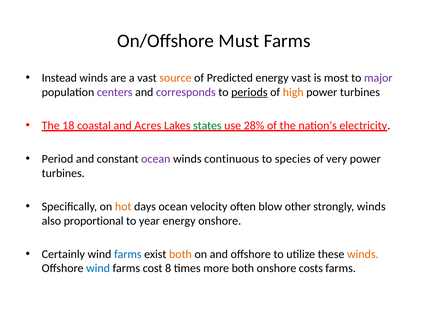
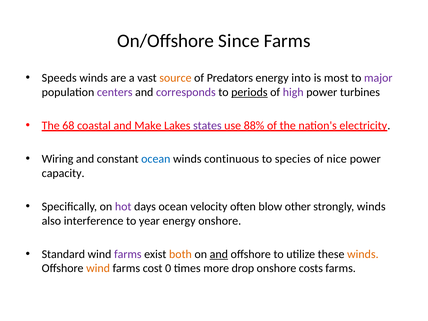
Must: Must -> Since
Instead: Instead -> Speeds
Predicted: Predicted -> Predators
energy vast: vast -> into
high colour: orange -> purple
18: 18 -> 68
Acres: Acres -> Make
states colour: green -> purple
28%: 28% -> 88%
Period: Period -> Wiring
ocean at (156, 159) colour: purple -> blue
very: very -> nice
turbines at (63, 173): turbines -> capacity
hot colour: orange -> purple
proportional: proportional -> interference
Certainly: Certainly -> Standard
farms at (128, 254) colour: blue -> purple
and at (219, 254) underline: none -> present
wind at (98, 268) colour: blue -> orange
8: 8 -> 0
more both: both -> drop
